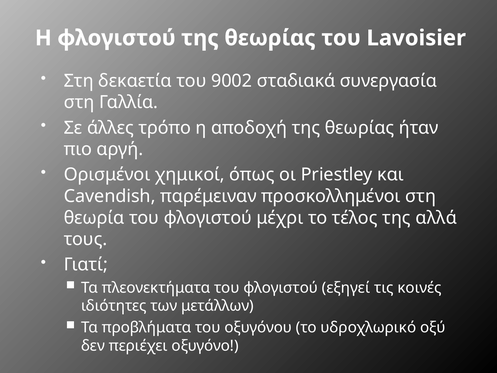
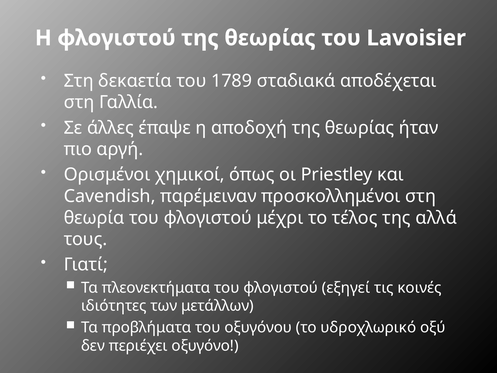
9002: 9002 -> 1789
συνεργασία: συνεργασία -> αποδέχεται
τρόπο: τρόπο -> έπαψε
